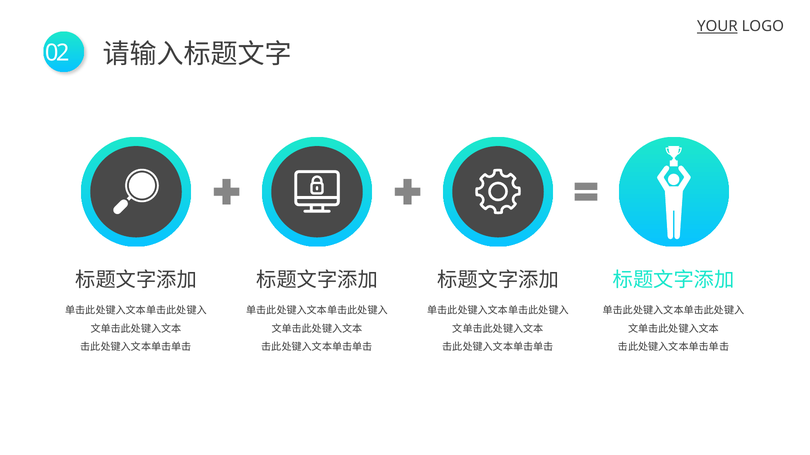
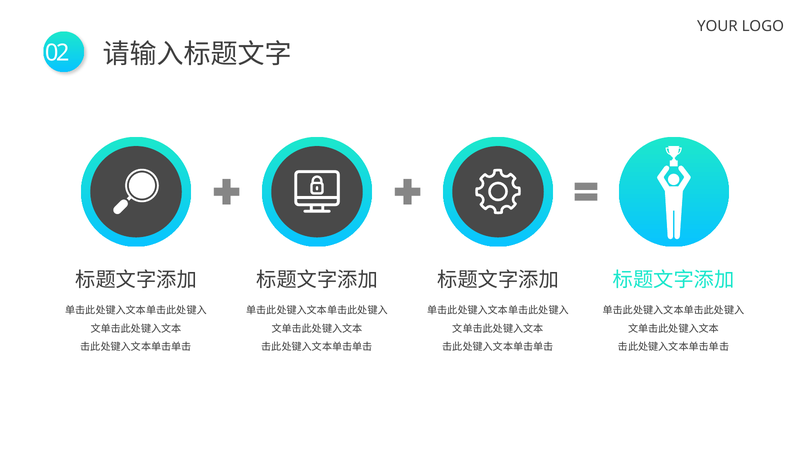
YOUR underline: present -> none
